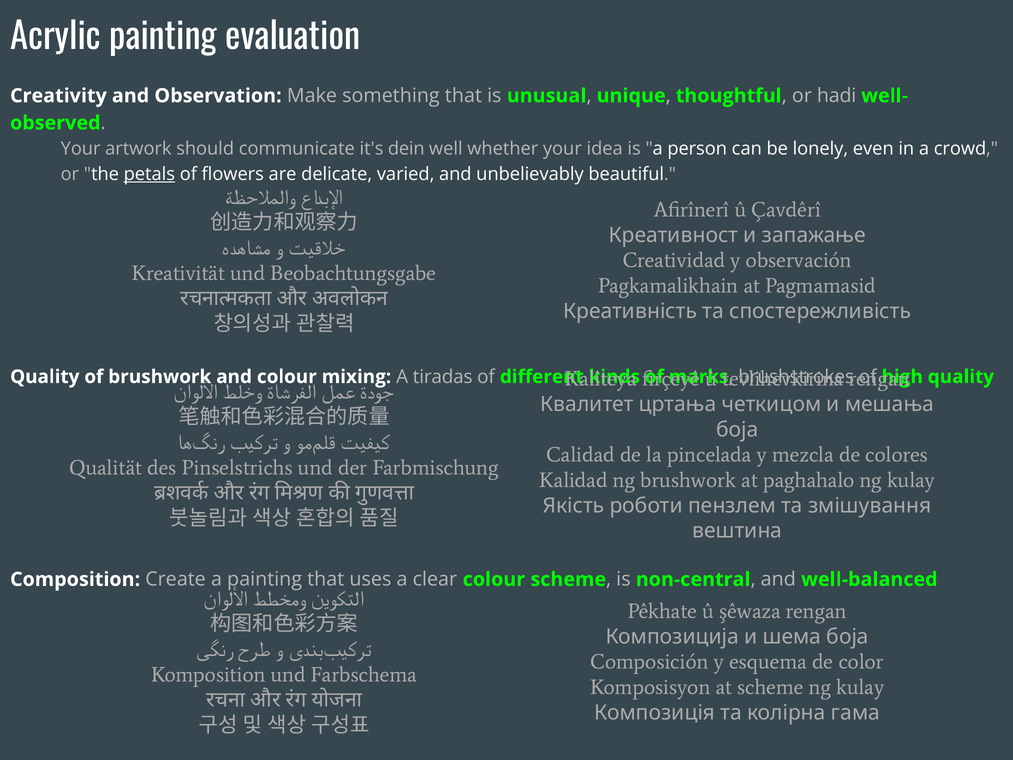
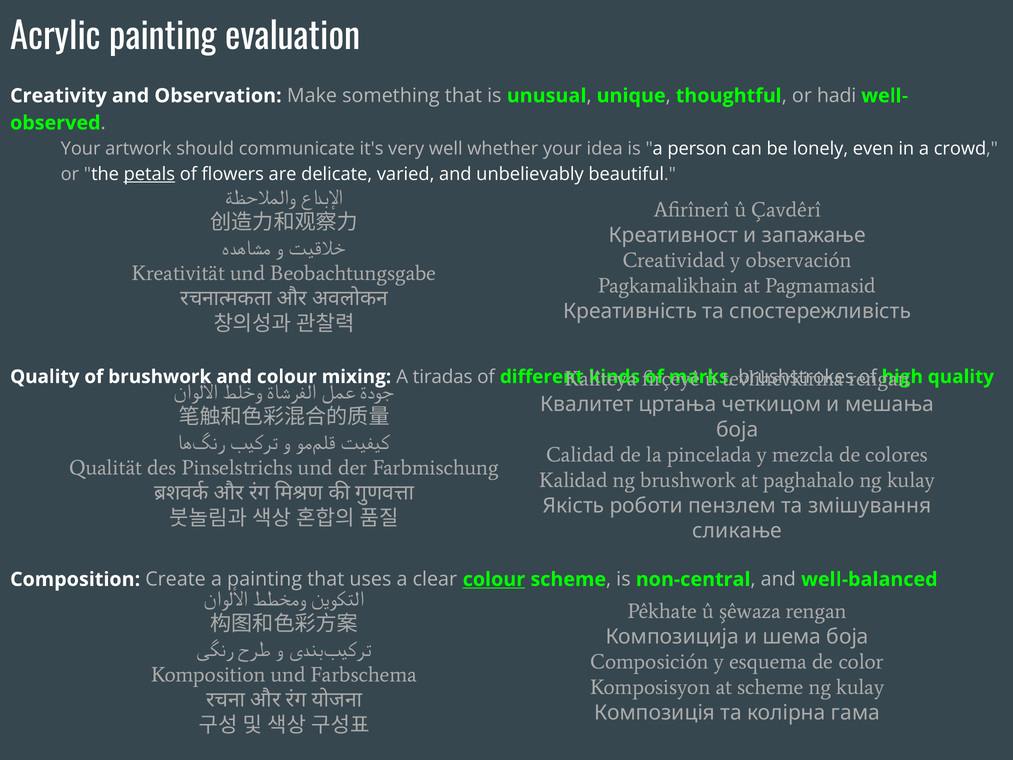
dein: dein -> very
вештина: вештина -> сликање
colour at (494, 579) underline: none -> present
